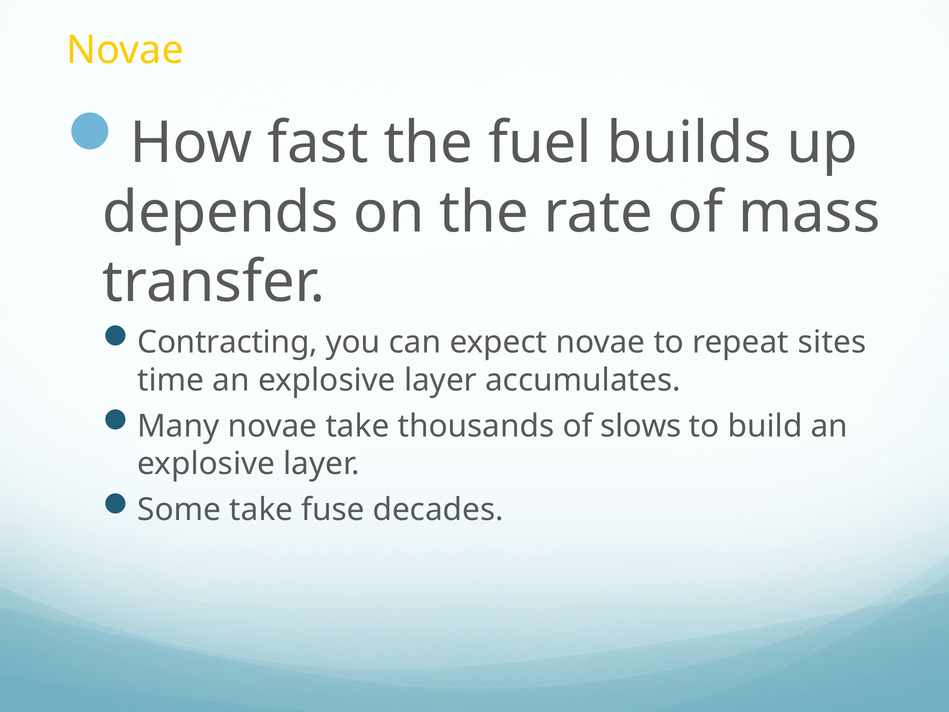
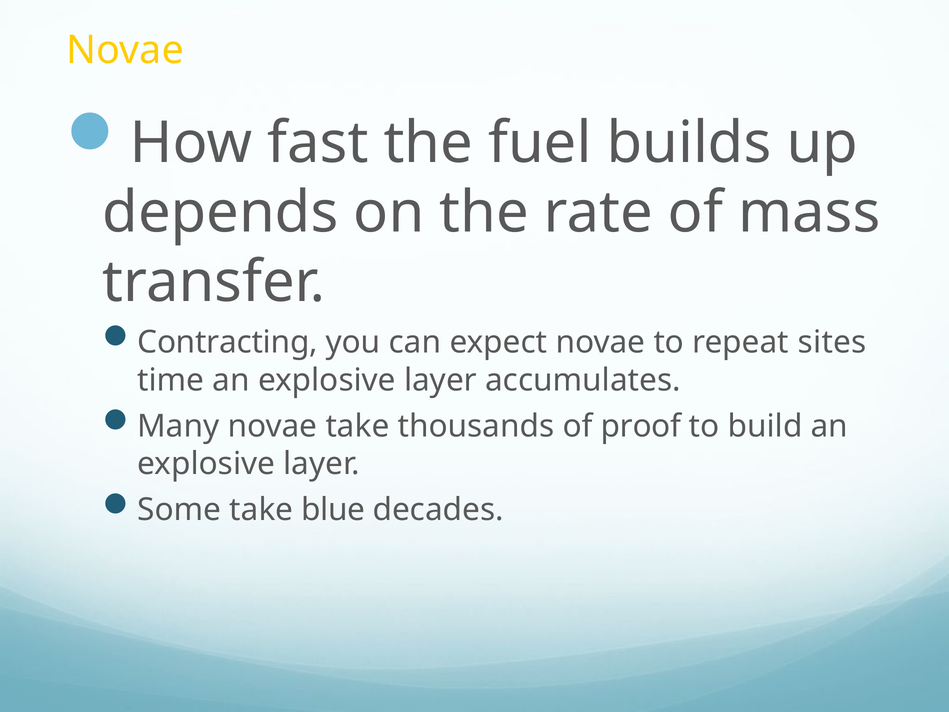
slows: slows -> proof
fuse: fuse -> blue
